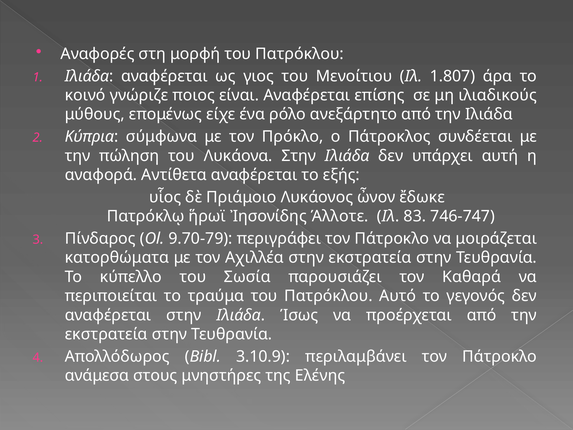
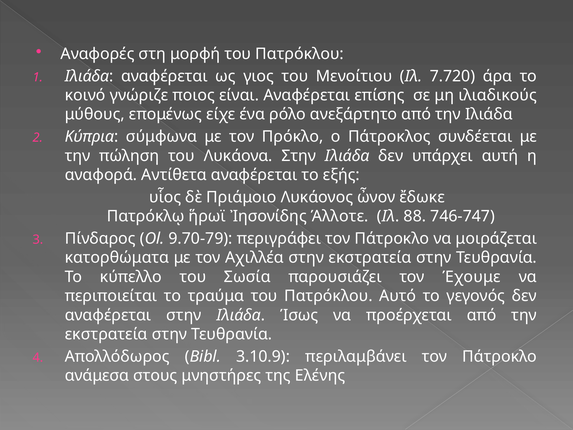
1.807: 1.807 -> 7.720
83: 83 -> 88
Καθαρά: Καθαρά -> Έχουμε
